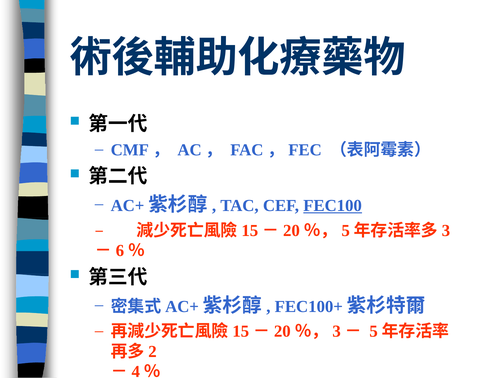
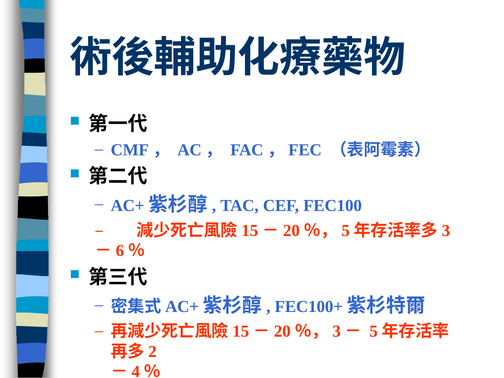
FEC100 underline: present -> none
